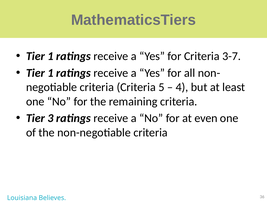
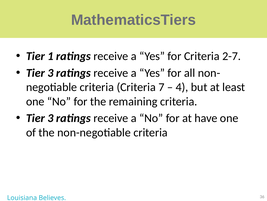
3-7: 3-7 -> 2-7
1 at (51, 73): 1 -> 3
5: 5 -> 7
even: even -> have
